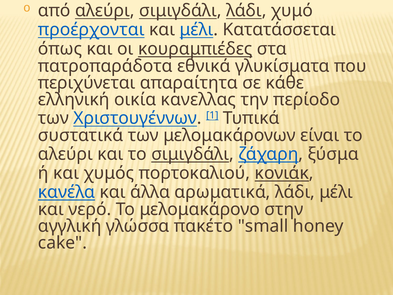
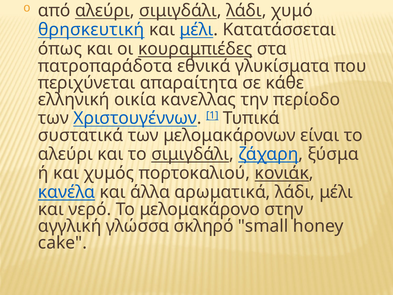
προέρχονται: προέρχονται -> θρησκευτική
πακέτο: πακέτο -> σκληρό
